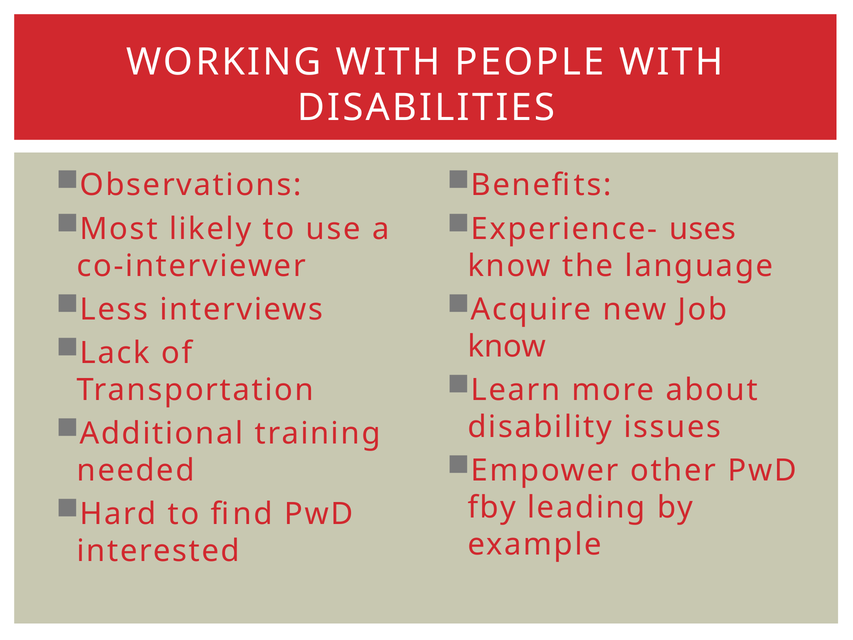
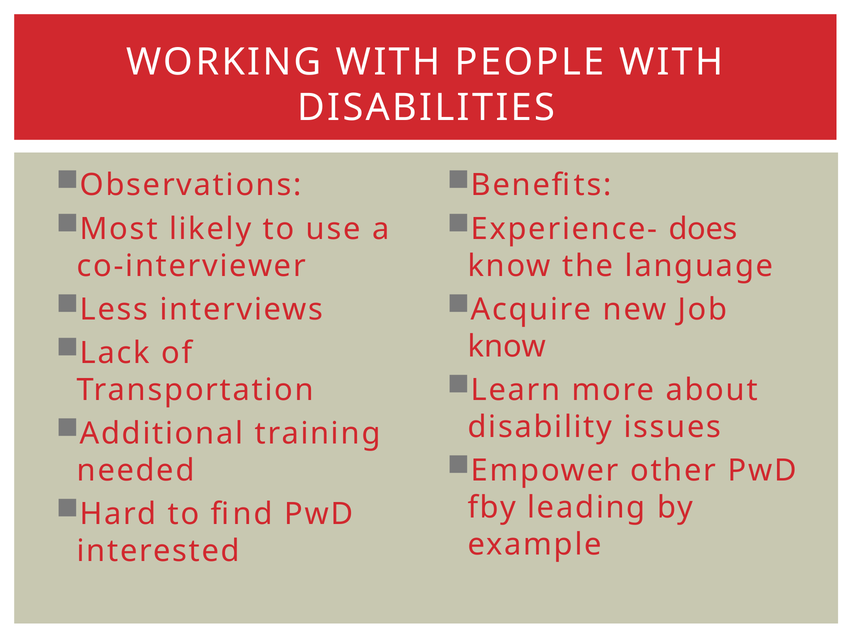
uses: uses -> does
